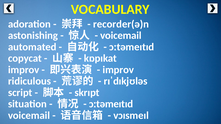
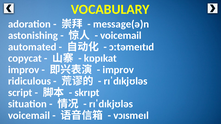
recorder(ə)n: recorder(ə)n -> message(ə)n
ɔːtəmeɪtɪd at (111, 104): ɔːtəmeɪtɪd -> rɪˈdɪkjʊləs
